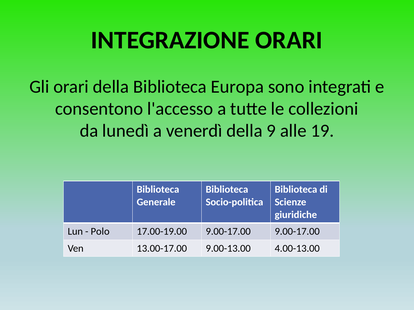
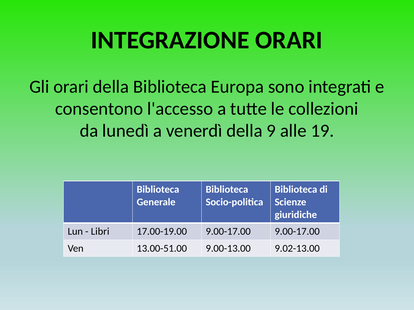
Polo: Polo -> Libri
13.00-17.00: 13.00-17.00 -> 13.00-51.00
4.00-13.00: 4.00-13.00 -> 9.02-13.00
